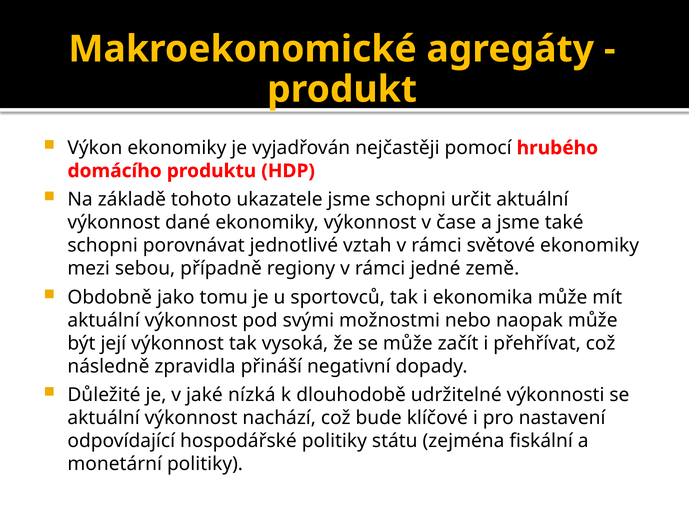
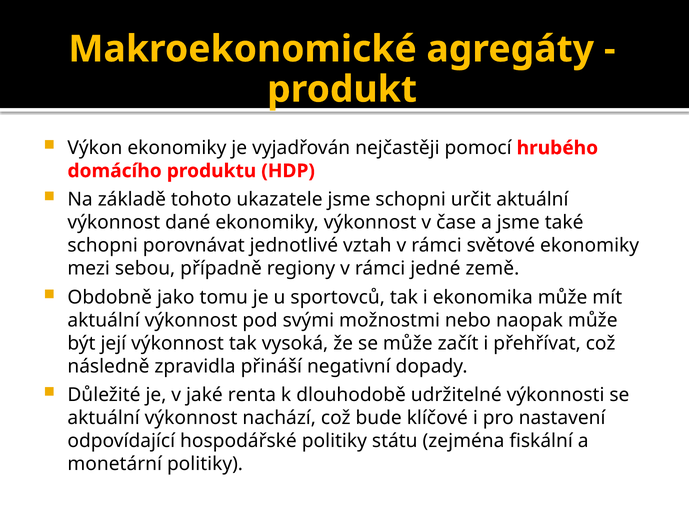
nízká: nízká -> renta
